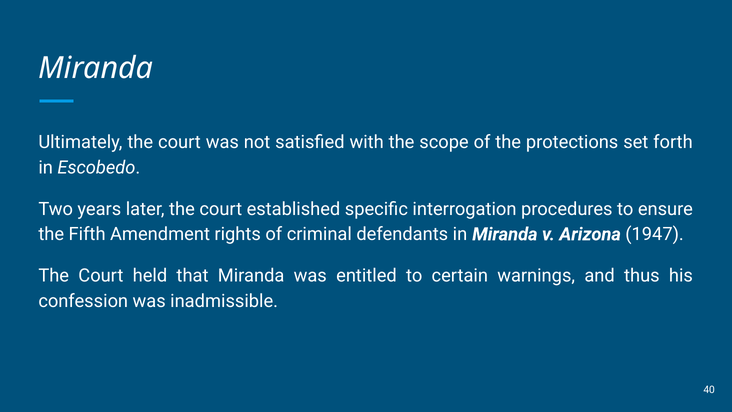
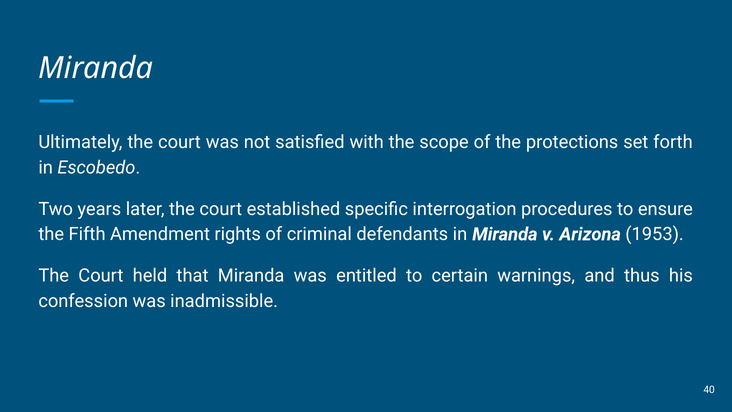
1947: 1947 -> 1953
